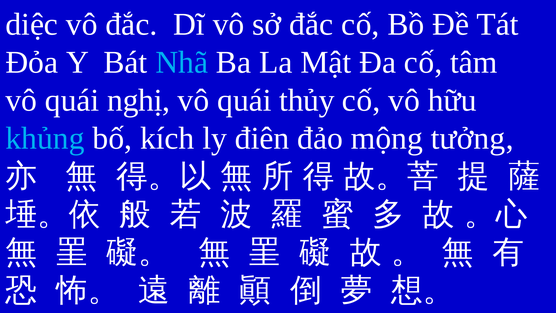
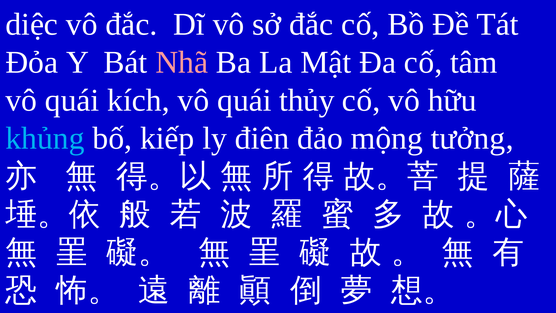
Nhã colour: light blue -> pink
nghị: nghị -> kích
kích: kích -> kiếp
